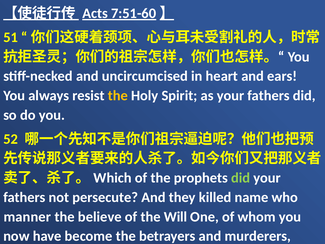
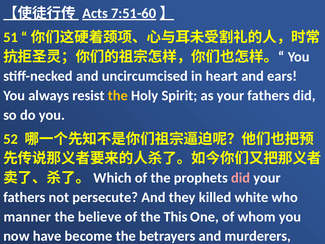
did at (241, 178) colour: light green -> pink
name: name -> white
Will: Will -> This
